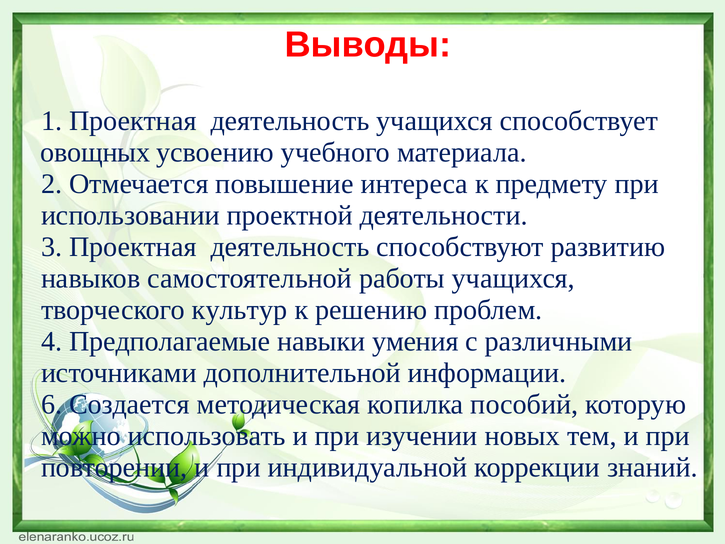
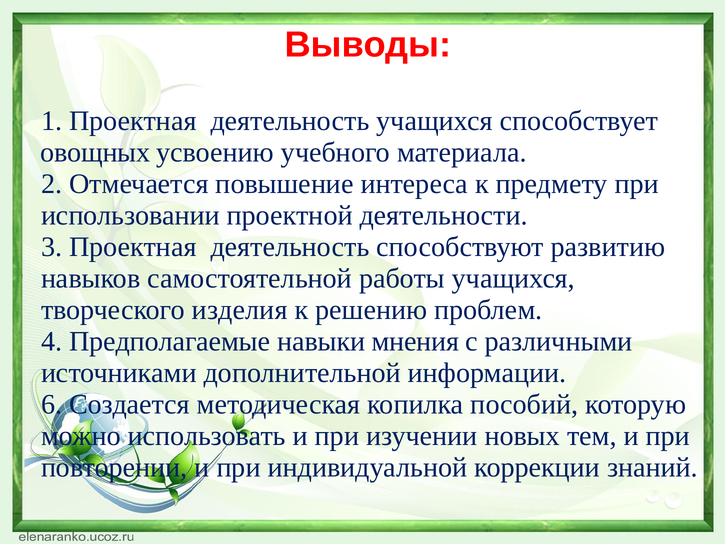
культур: культур -> изделия
умения: умения -> мнения
